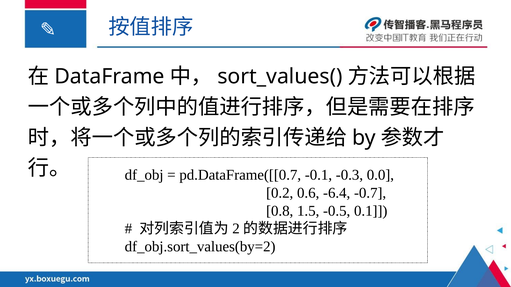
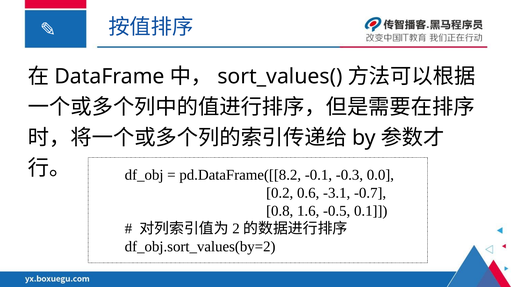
pd.DataFrame([[0.7: pd.DataFrame([[0.7 -> pd.DataFrame([[8.2
-6.4: -6.4 -> -3.1
1.5: 1.5 -> 1.6
